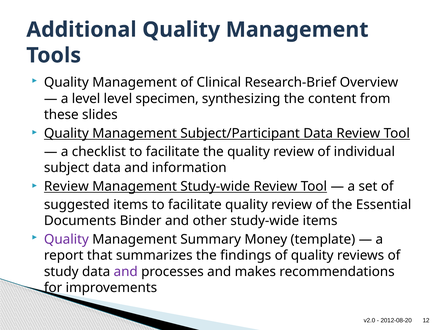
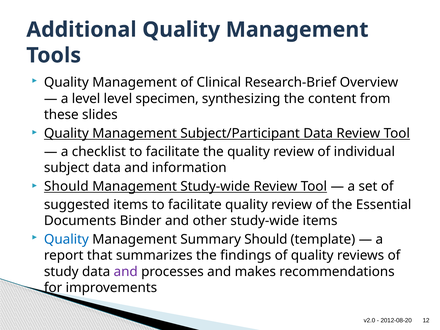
Review at (66, 186): Review -> Should
Quality at (66, 239) colour: purple -> blue
Summary Money: Money -> Should
